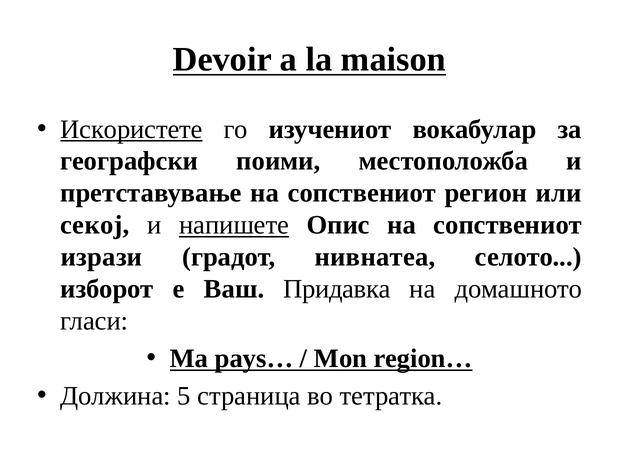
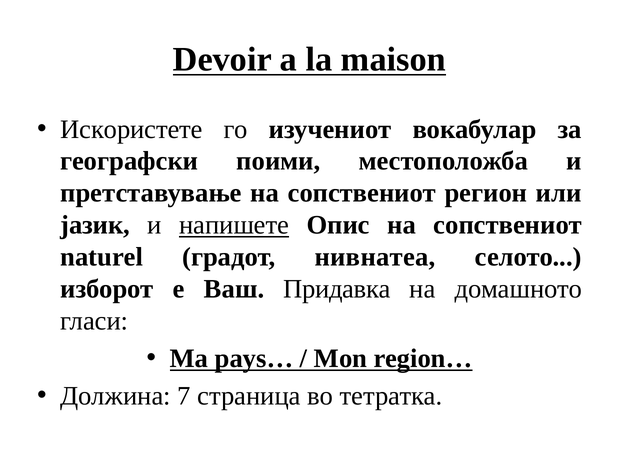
Искористете underline: present -> none
секој: секој -> јазик
изрази: изрази -> naturel
5: 5 -> 7
